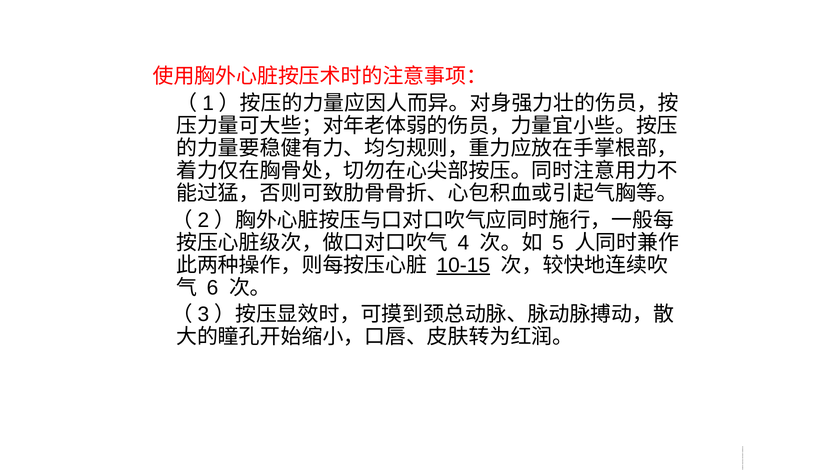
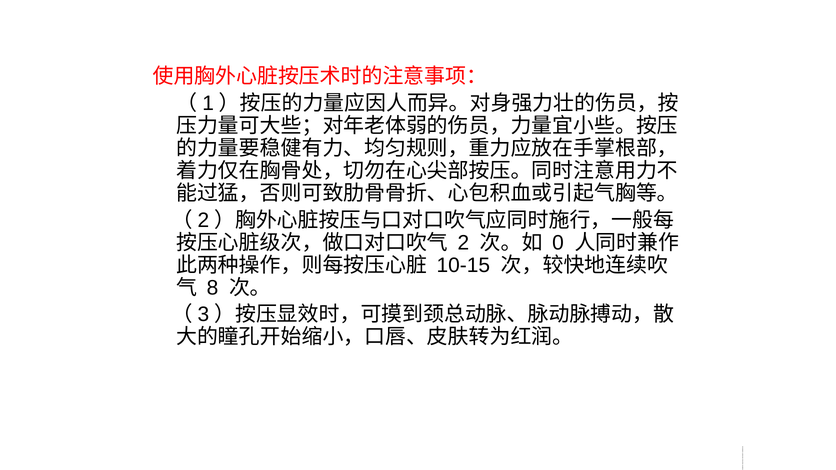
4: 4 -> 2
5: 5 -> 0
10-15 underline: present -> none
6: 6 -> 8
